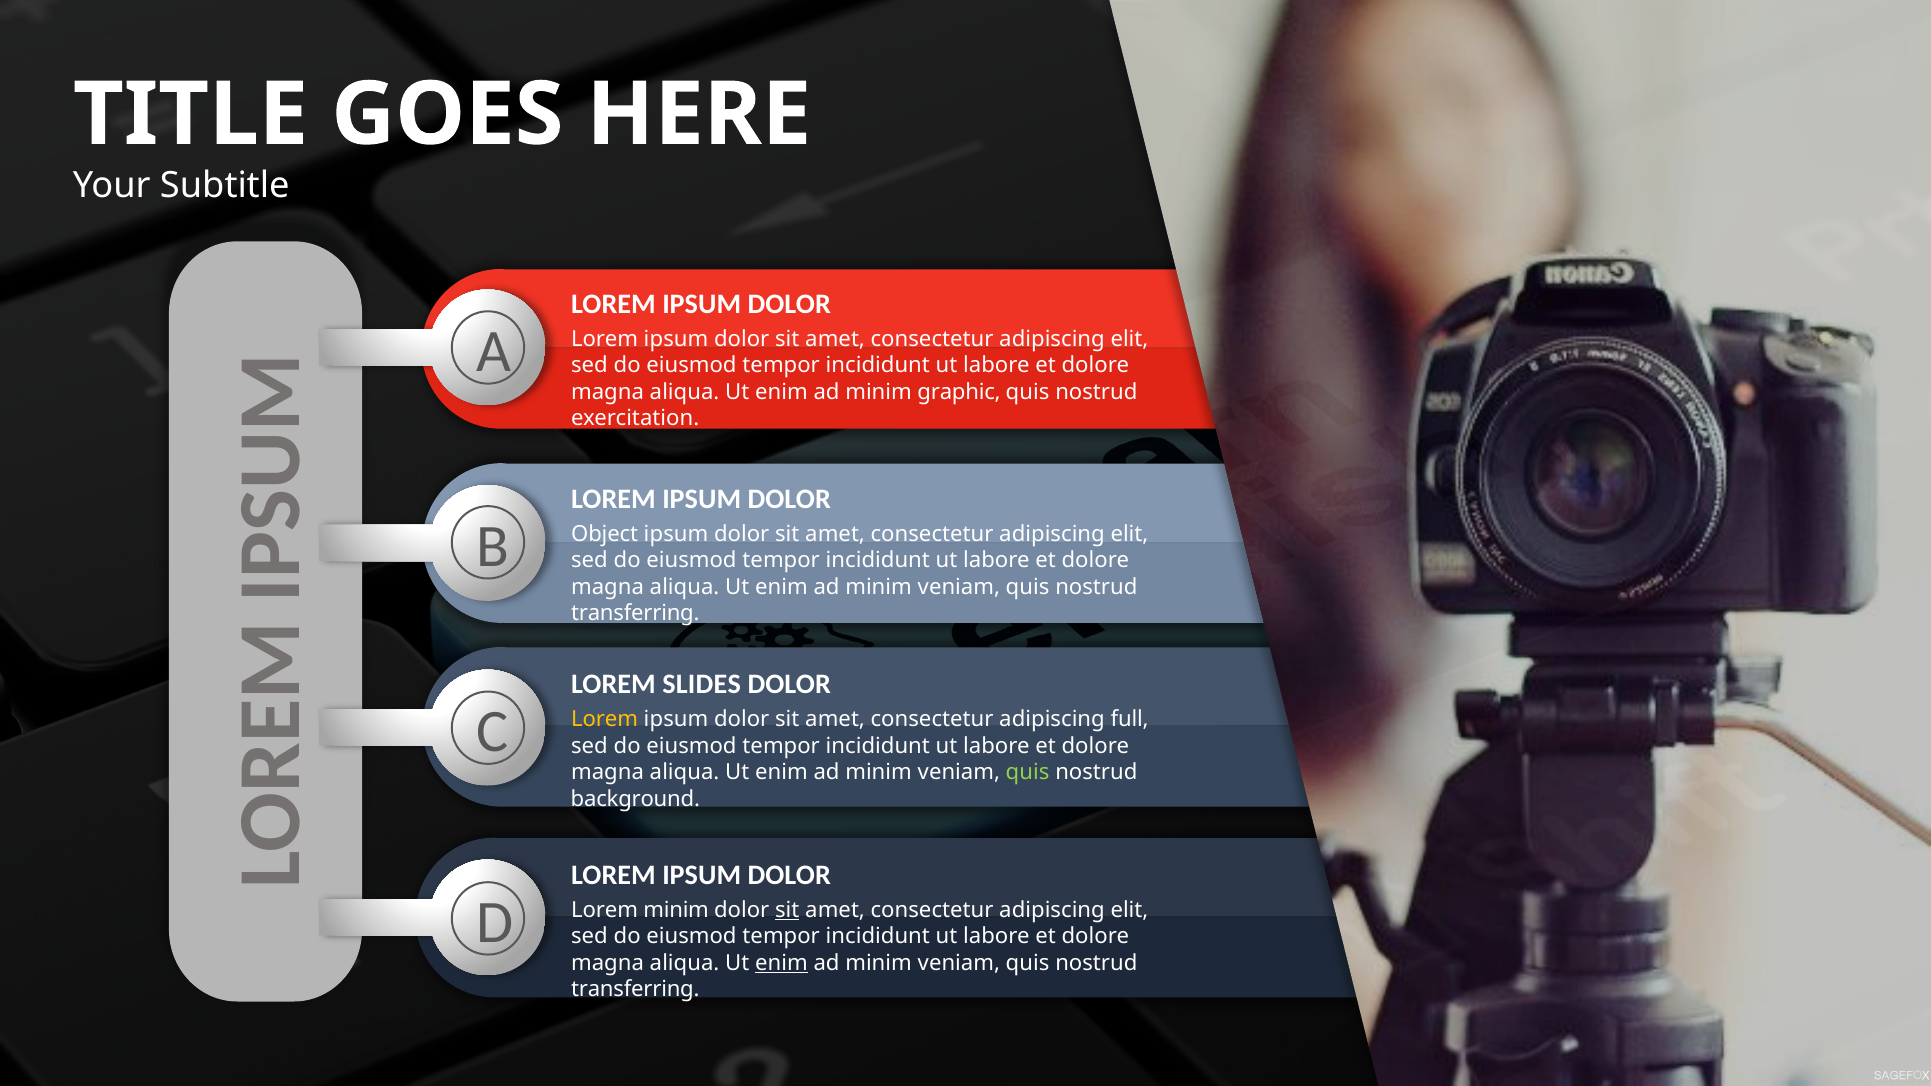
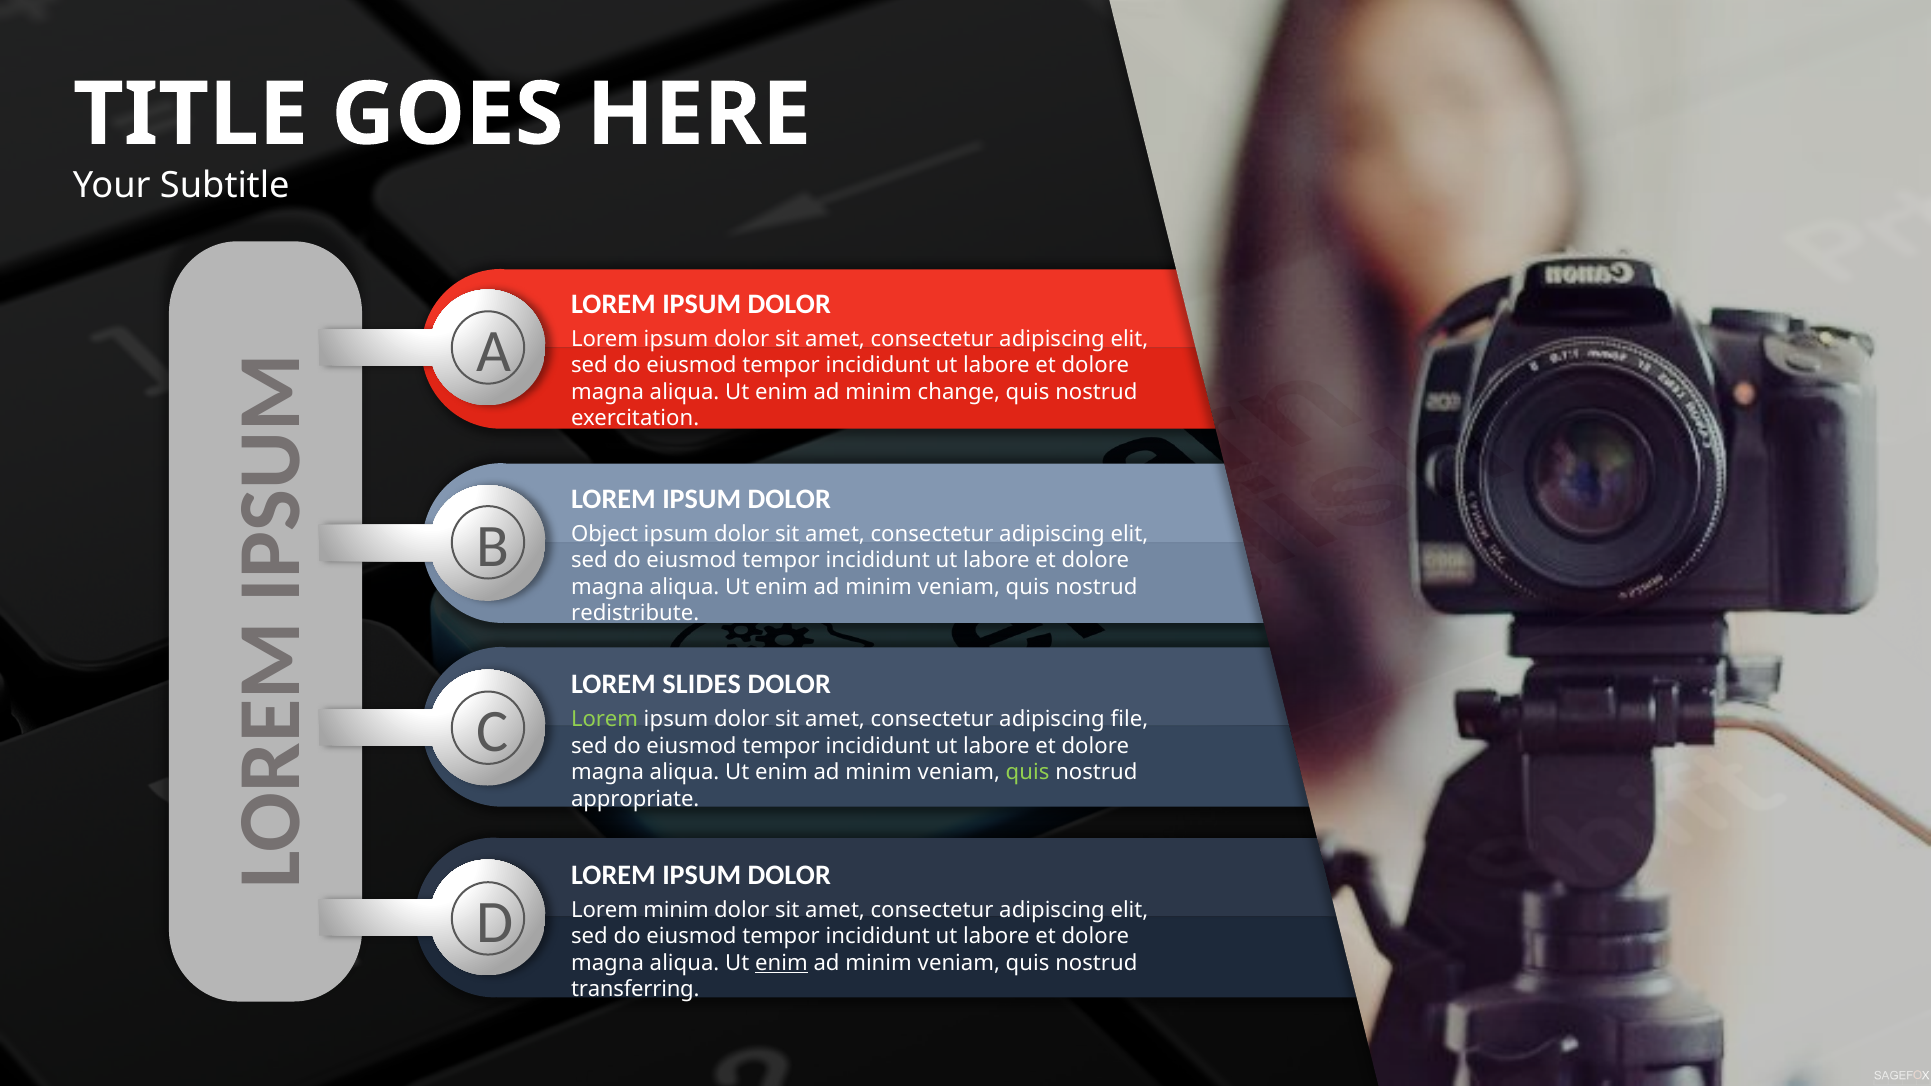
graphic: graphic -> change
transferring at (635, 614): transferring -> redistribute
Lorem at (605, 719) colour: yellow -> light green
full: full -> file
background: background -> appropriate
sit at (787, 910) underline: present -> none
